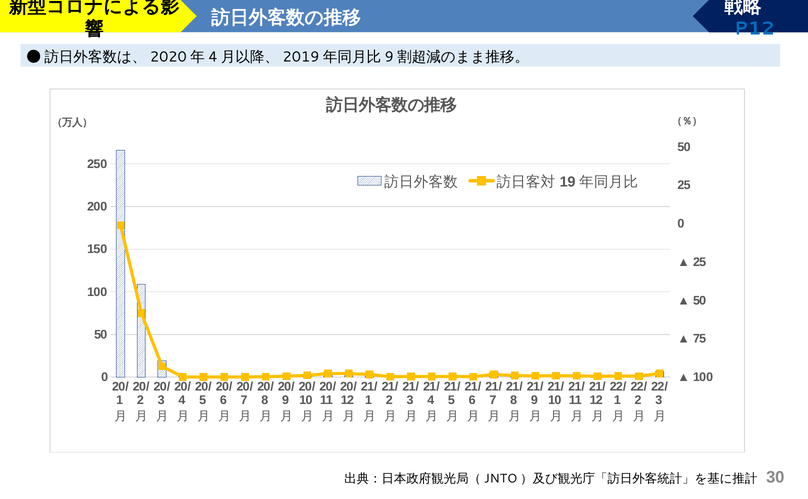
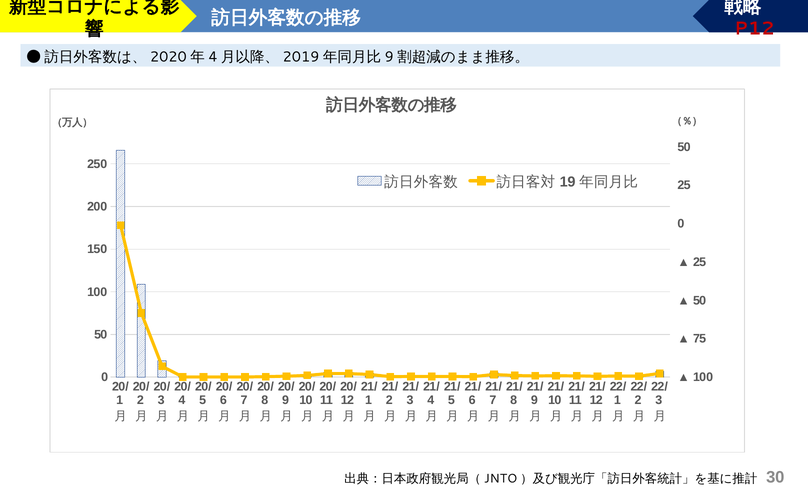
P12 colour: blue -> red
